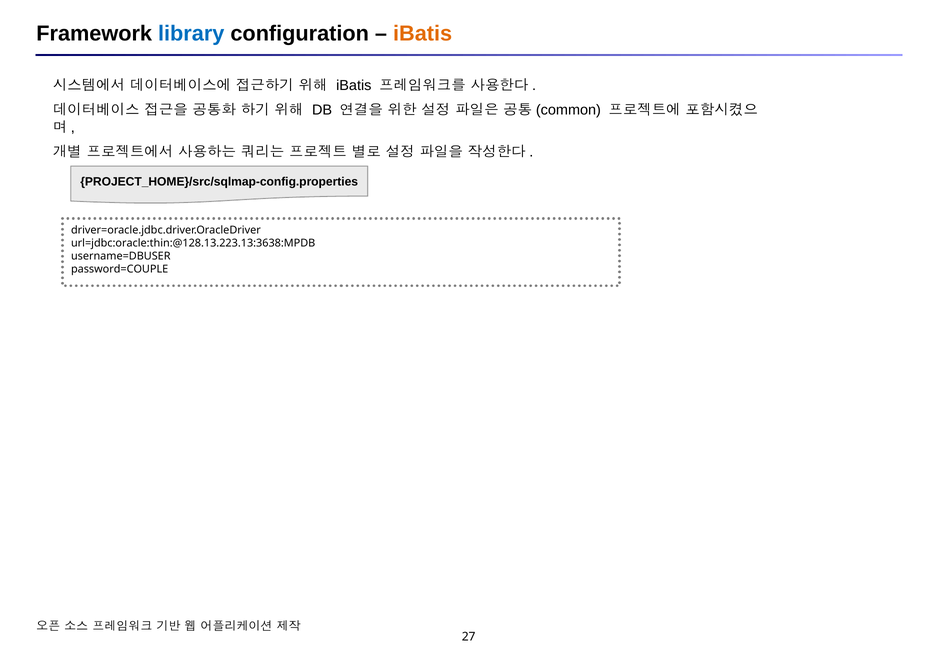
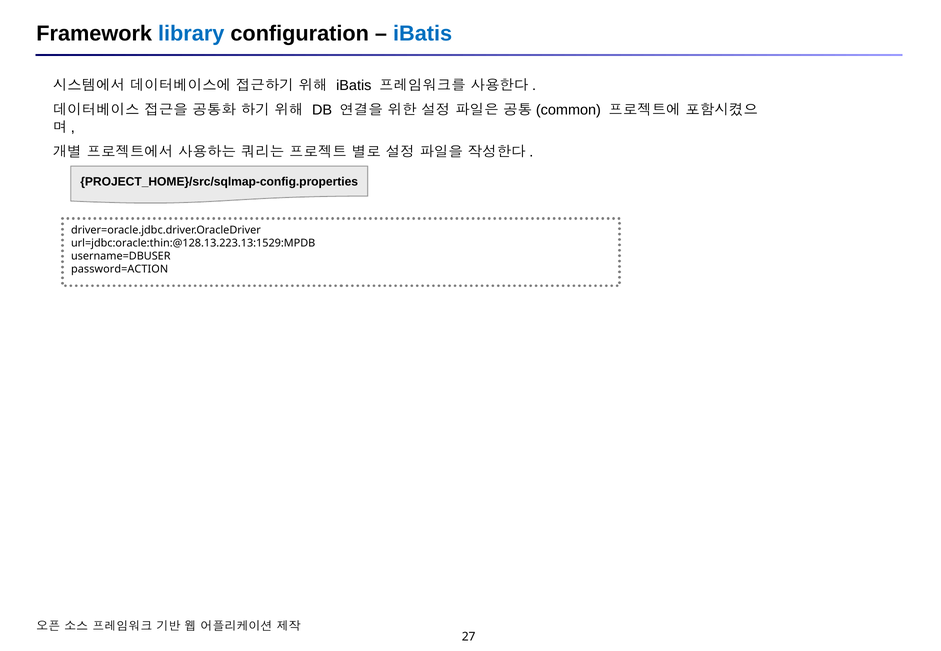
iBatis at (423, 34) colour: orange -> blue
url=jdbc:oracle:thin:@128.13.223.13:3638:MPDB: url=jdbc:oracle:thin:@128.13.223.13:3638:MPDB -> url=jdbc:oracle:thin:@128.13.223.13:1529:MPDB
password=COUPLE: password=COUPLE -> password=ACTION
